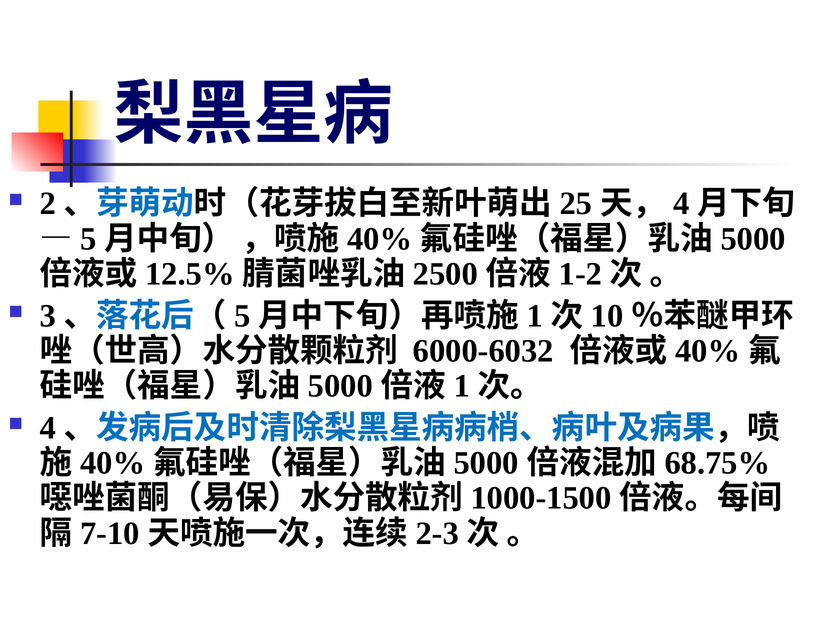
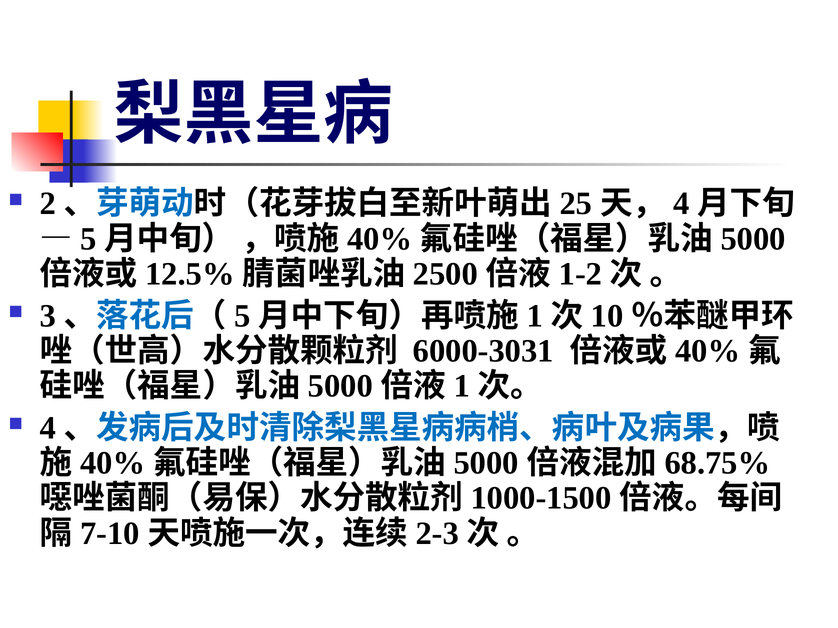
6000-6032: 6000-6032 -> 6000-3031
